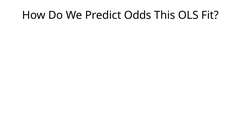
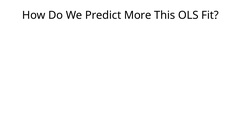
Odds: Odds -> More
